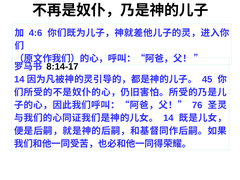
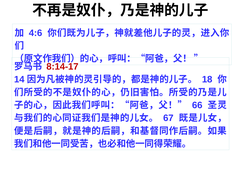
8:14-17 colour: black -> red
45: 45 -> 18
76: 76 -> 66
14 at (168, 118): 14 -> 67
